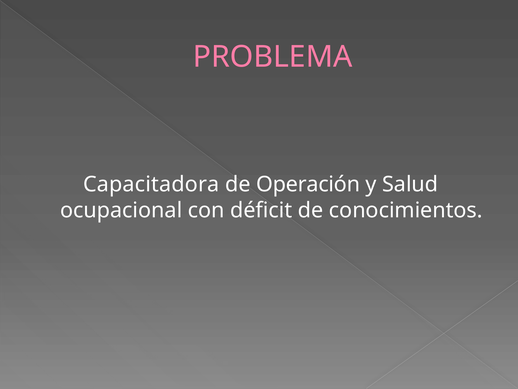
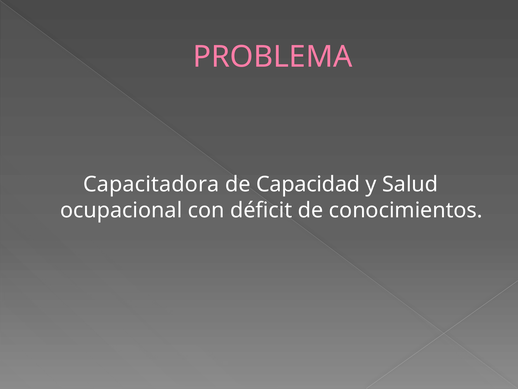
Operación: Operación -> Capacidad
